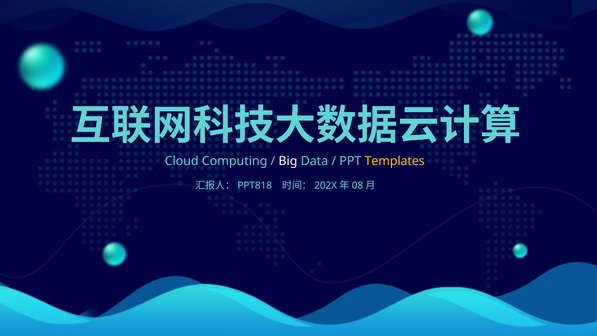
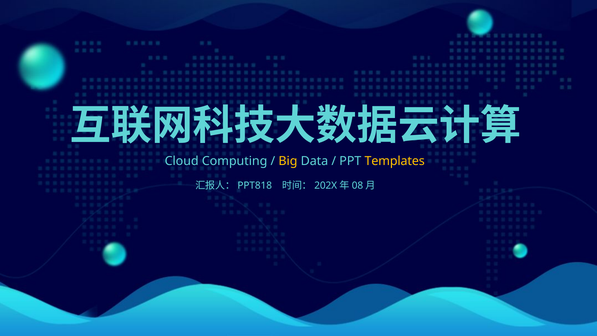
Big colour: white -> yellow
